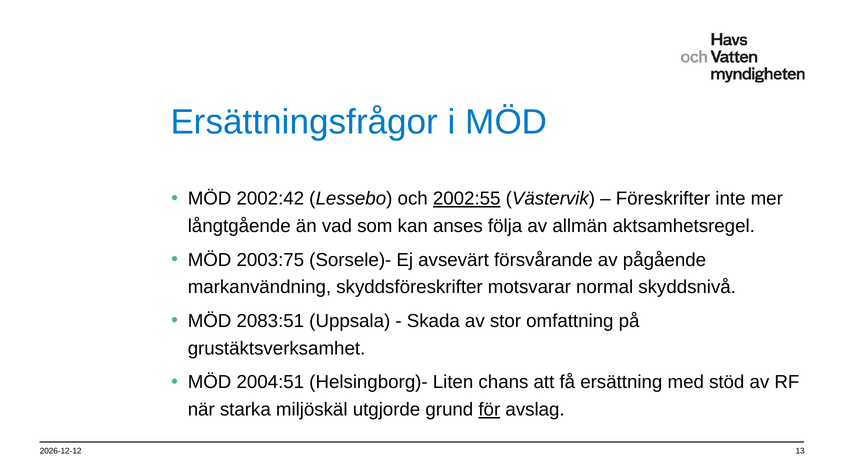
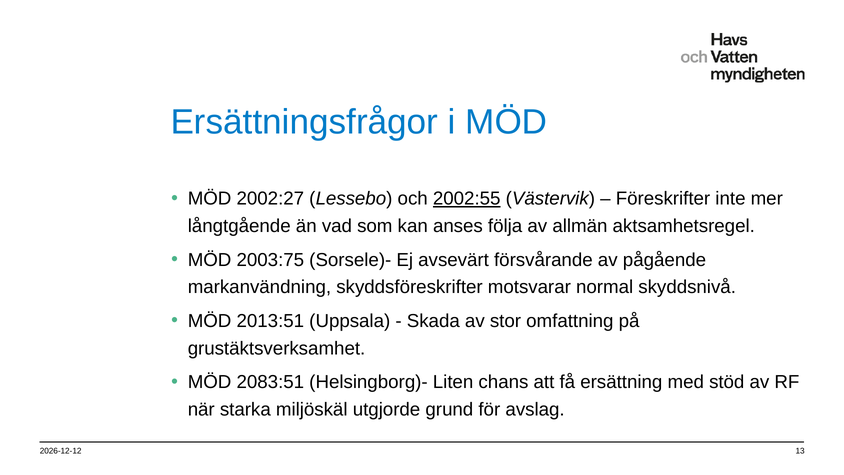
2002:42: 2002:42 -> 2002:27
2083:51: 2083:51 -> 2013:51
2004:51: 2004:51 -> 2083:51
för underline: present -> none
